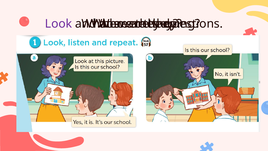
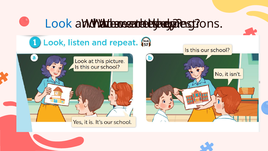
Look colour: purple -> blue
